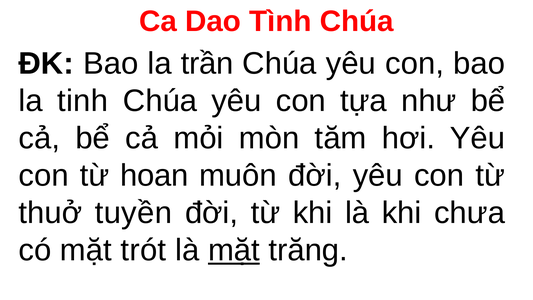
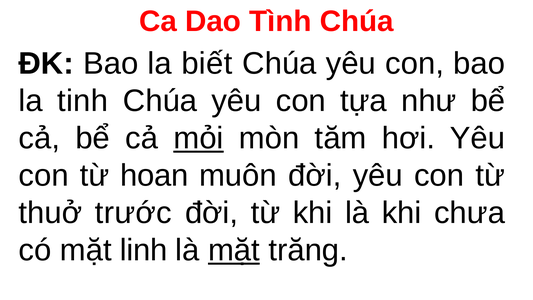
trần: trần -> biết
mỏi underline: none -> present
tuyền: tuyền -> trước
trót: trót -> linh
